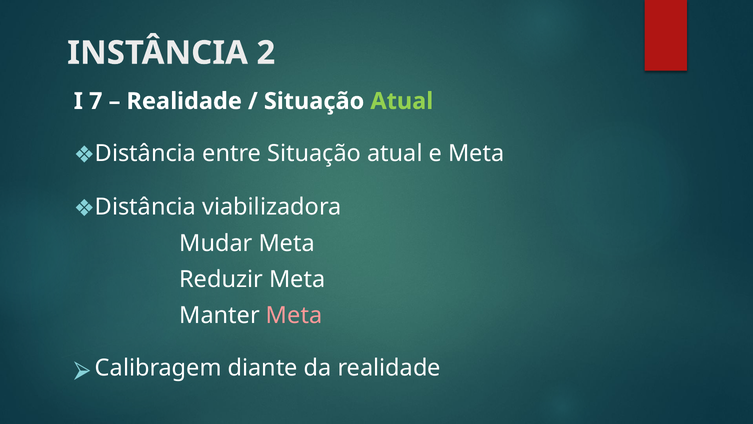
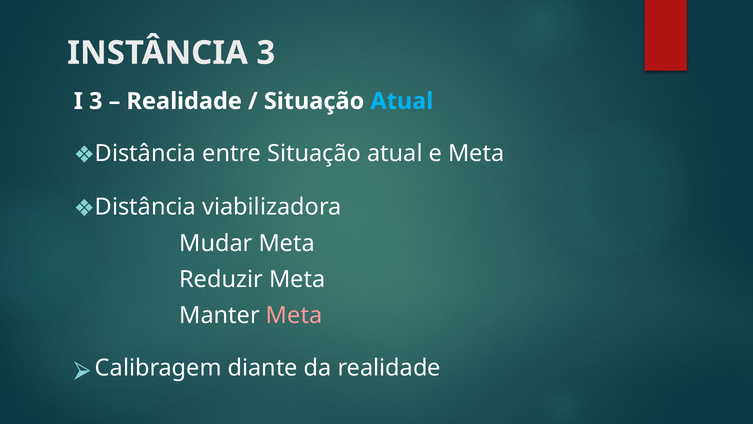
INSTÂNCIA 2: 2 -> 3
I 7: 7 -> 3
Atual at (402, 101) colour: light green -> light blue
